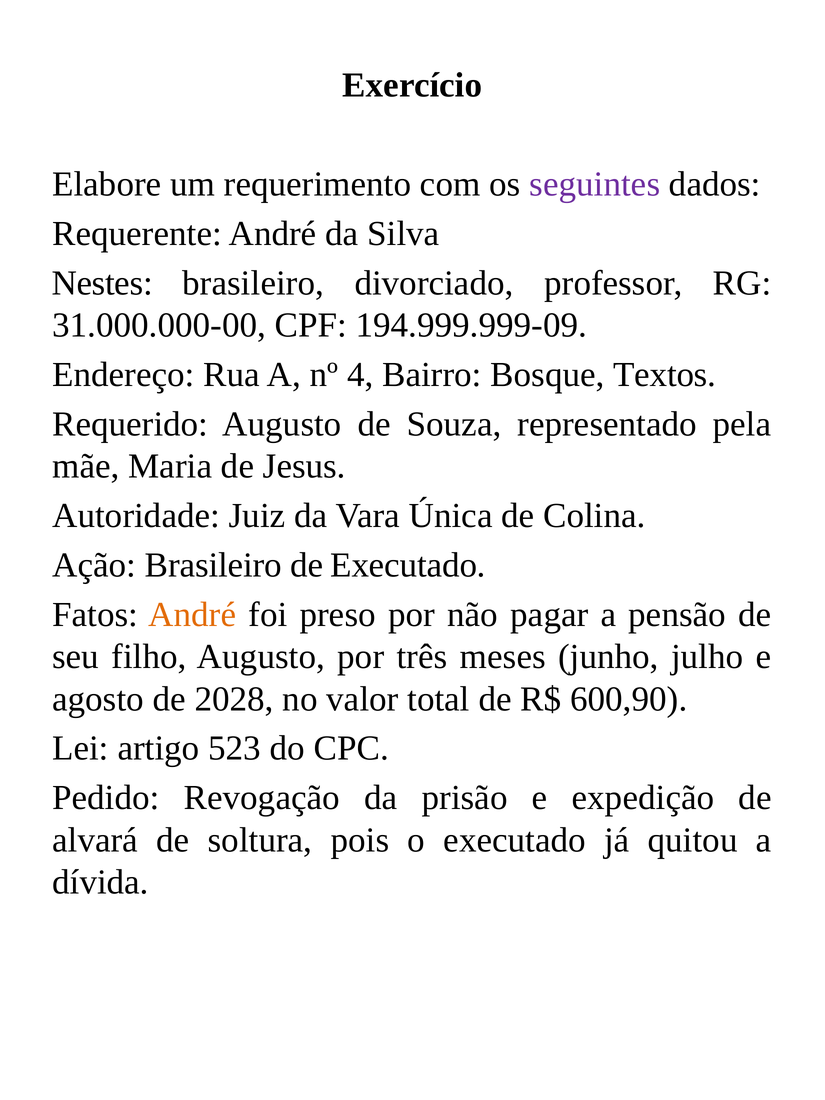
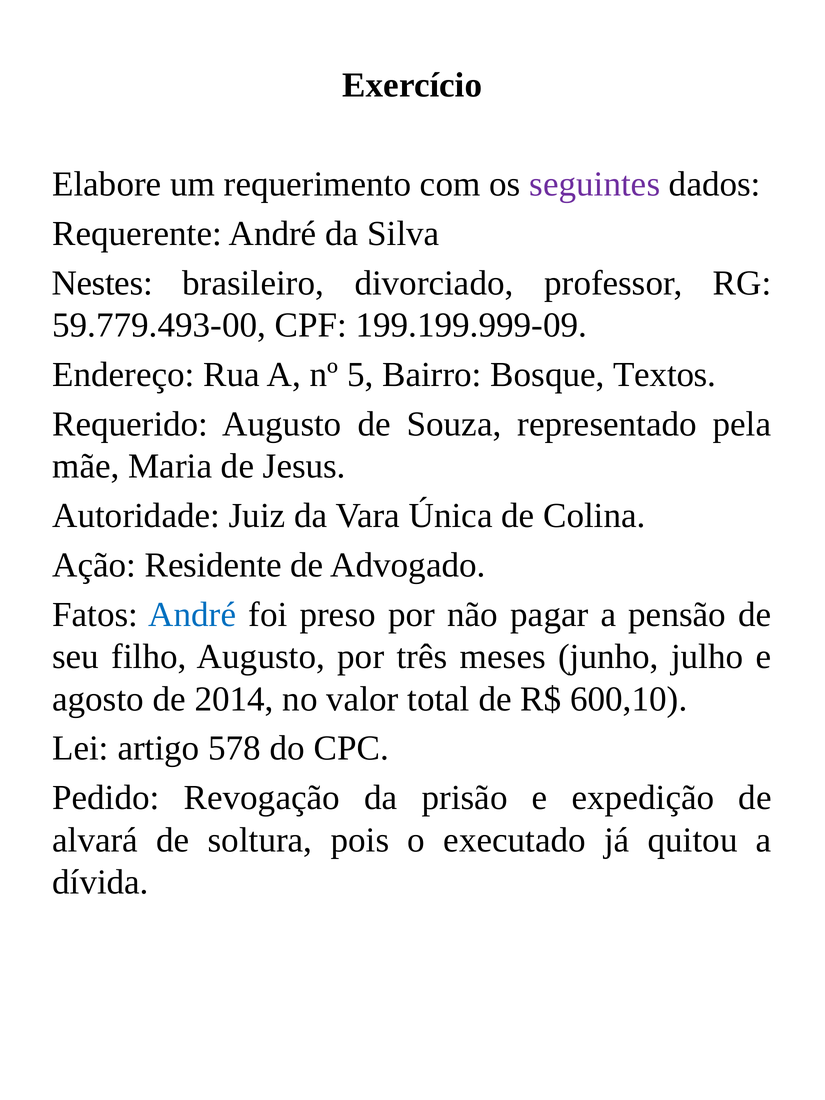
31.000.000-00: 31.000.000-00 -> 59.779.493-00
194.999.999-09: 194.999.999-09 -> 199.199.999-09
4: 4 -> 5
Ação Brasileiro: Brasileiro -> Residente
de Executado: Executado -> Advogado
André at (192, 615) colour: orange -> blue
2028: 2028 -> 2014
600,90: 600,90 -> 600,10
523: 523 -> 578
